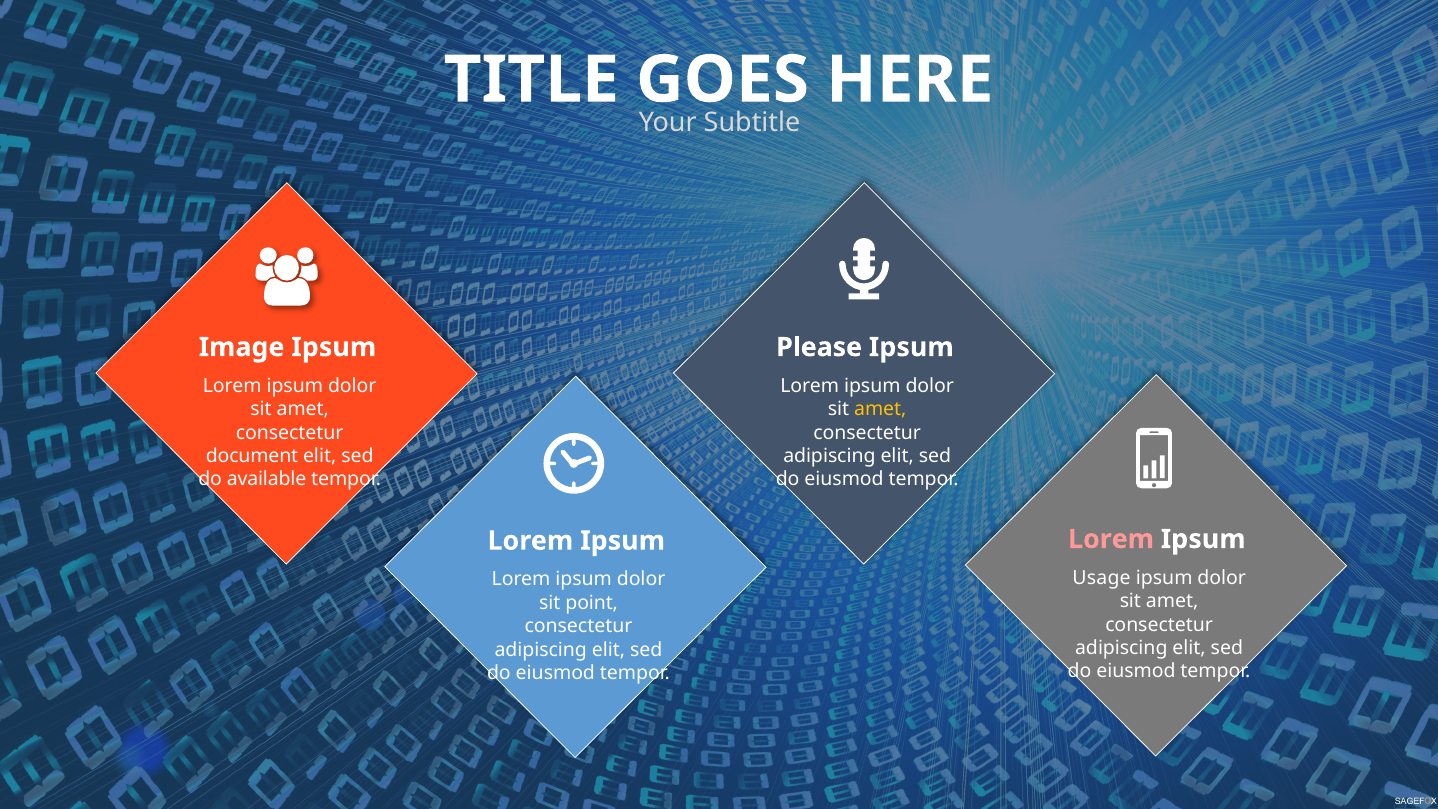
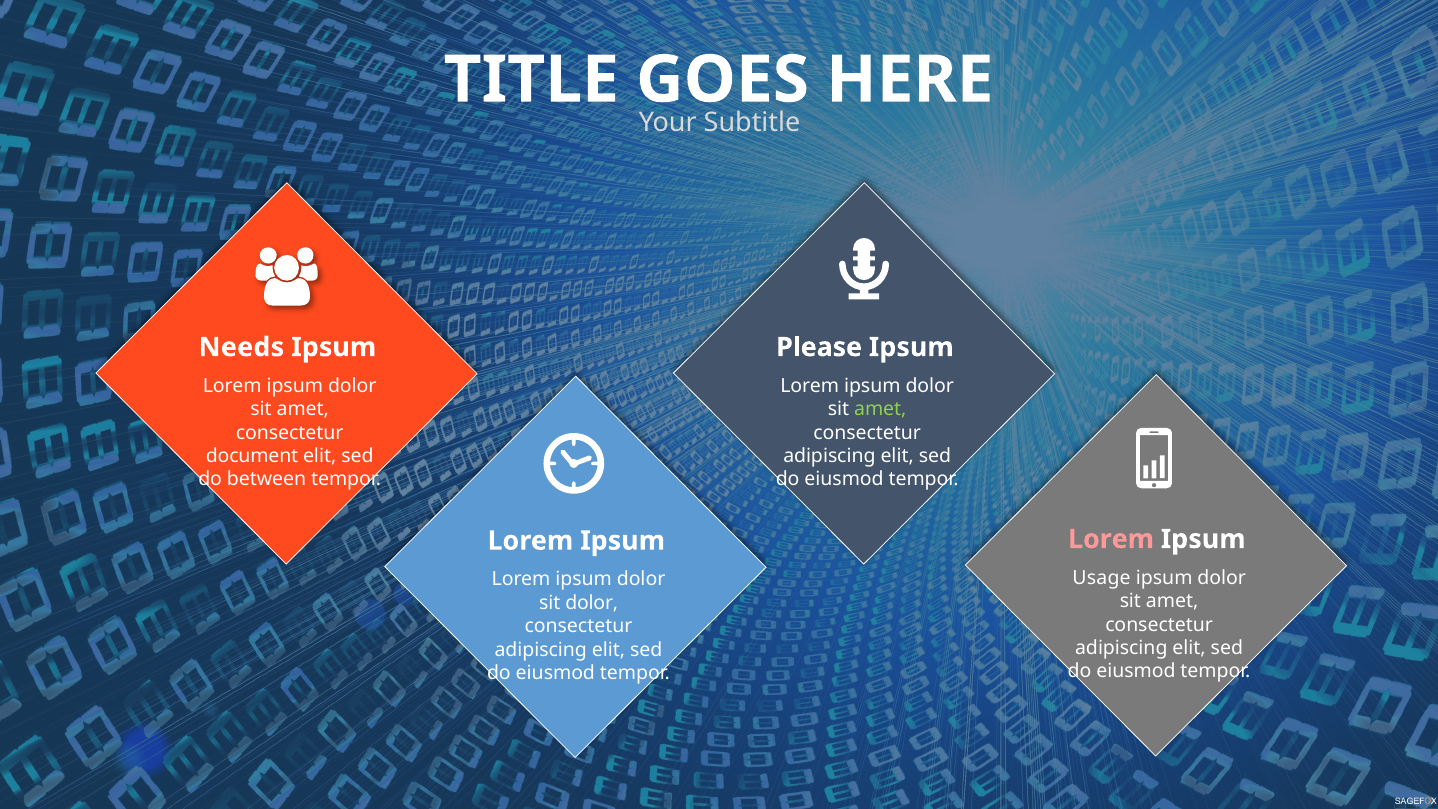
Image: Image -> Needs
amet at (880, 409) colour: yellow -> light green
available: available -> between
sit point: point -> dolor
